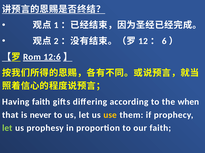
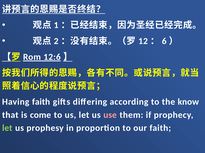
when: when -> know
never: never -> come
use colour: yellow -> pink
